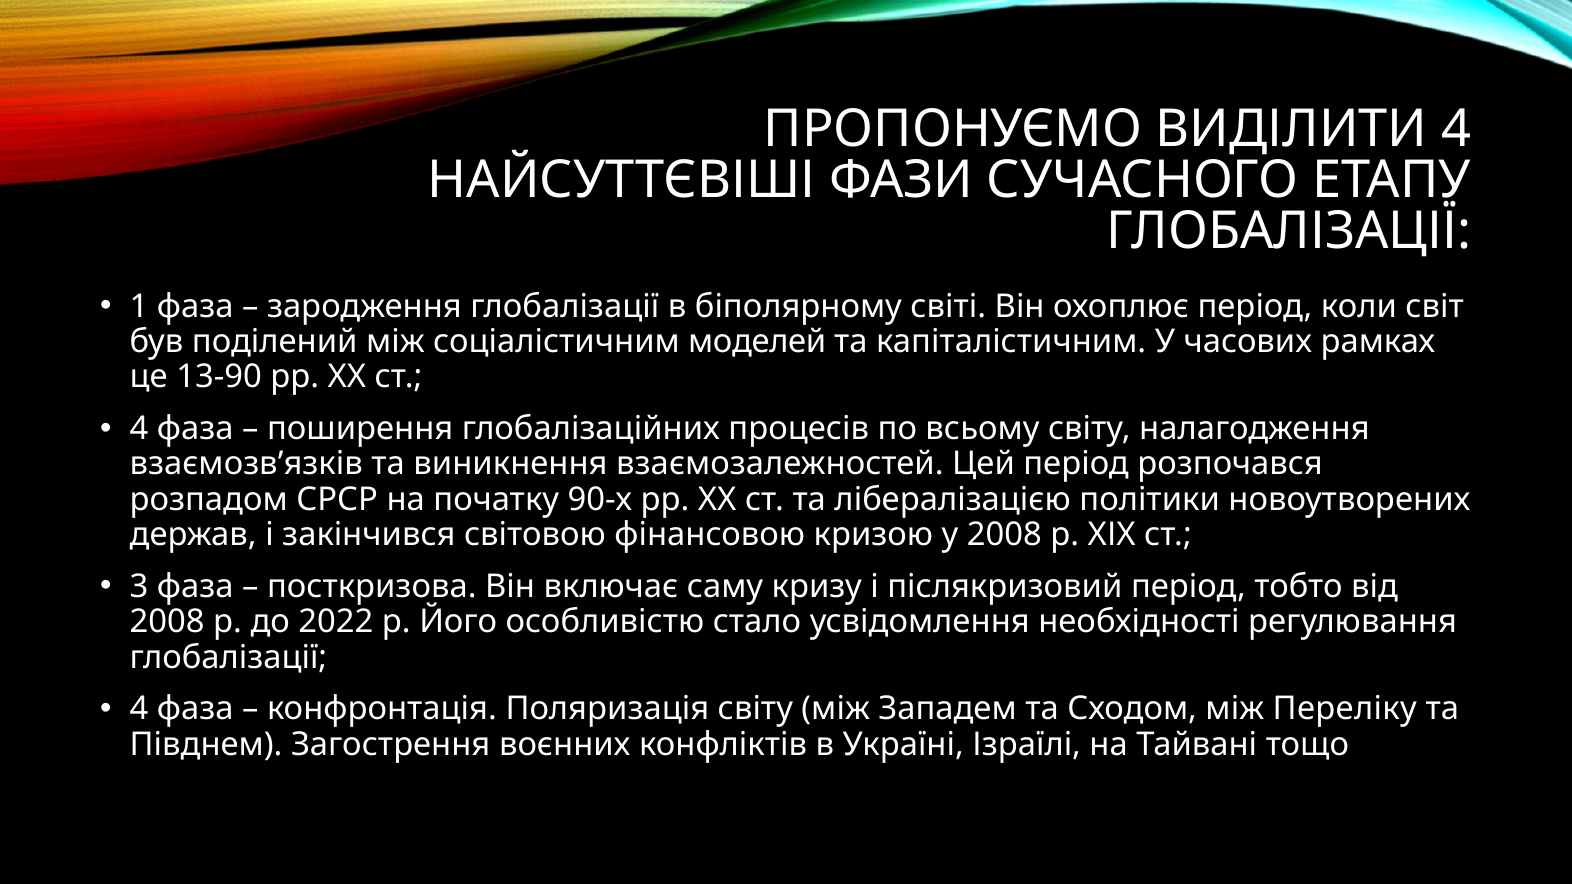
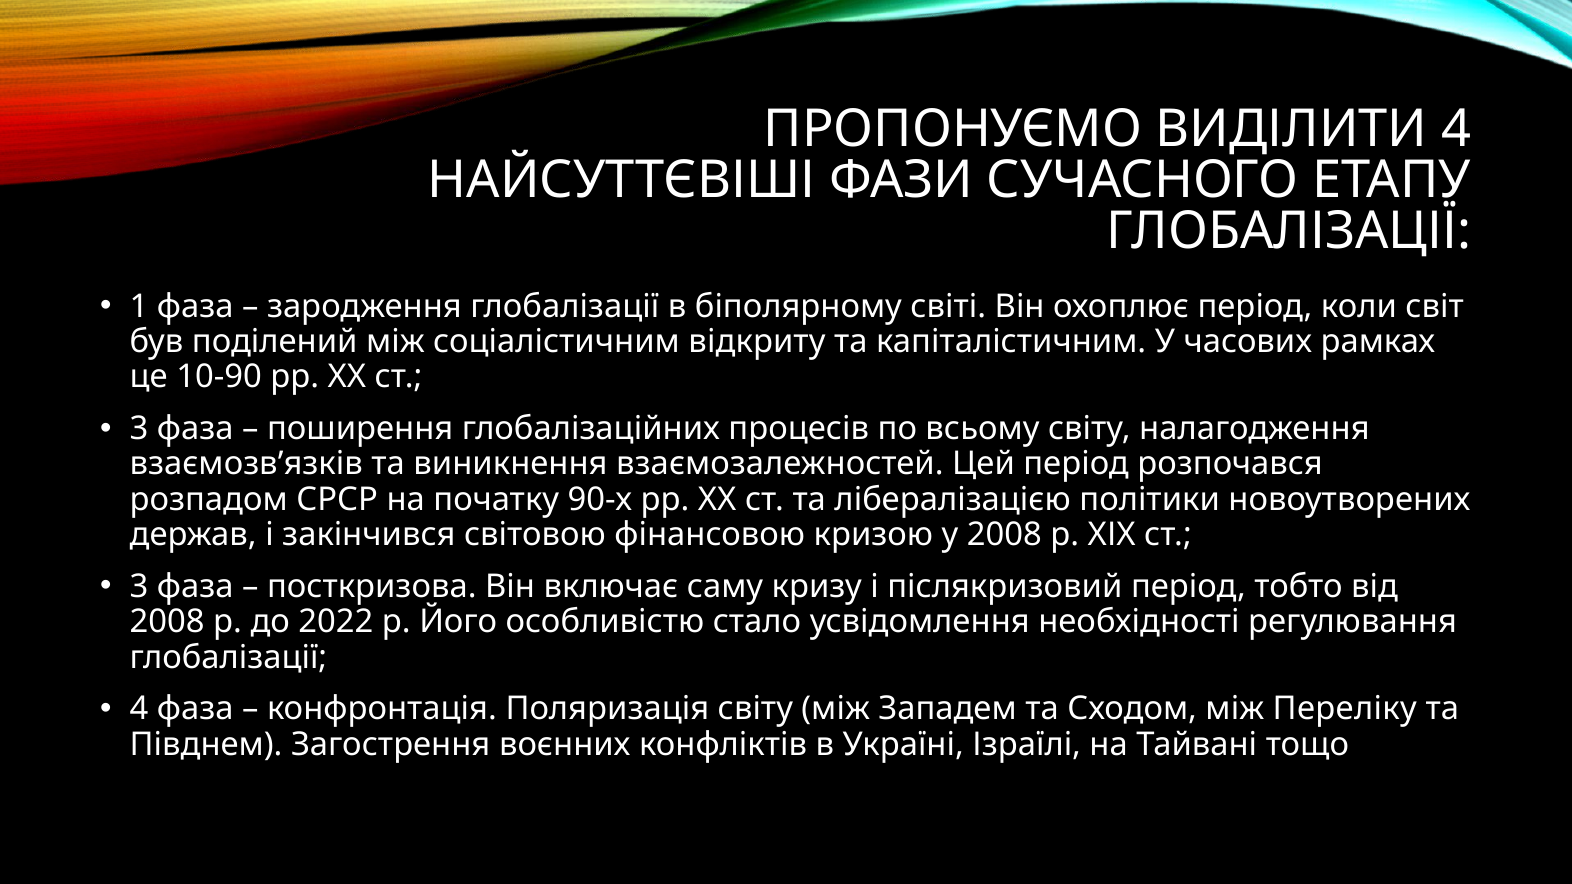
моделей: моделей -> відкриту
13-90: 13-90 -> 10-90
4 at (139, 429): 4 -> 3
